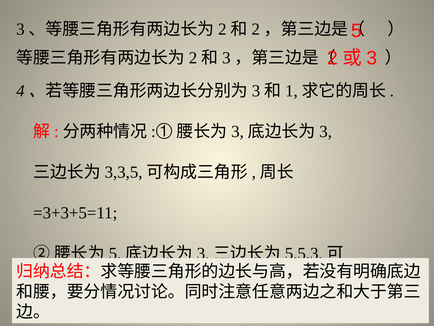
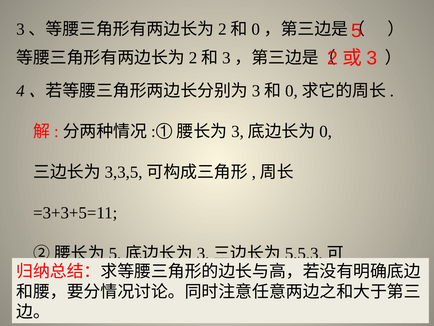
2 at (256, 29): 2 -> 0
1 at (291, 91): 1 -> 0
3 at (326, 132): 3 -> 0
